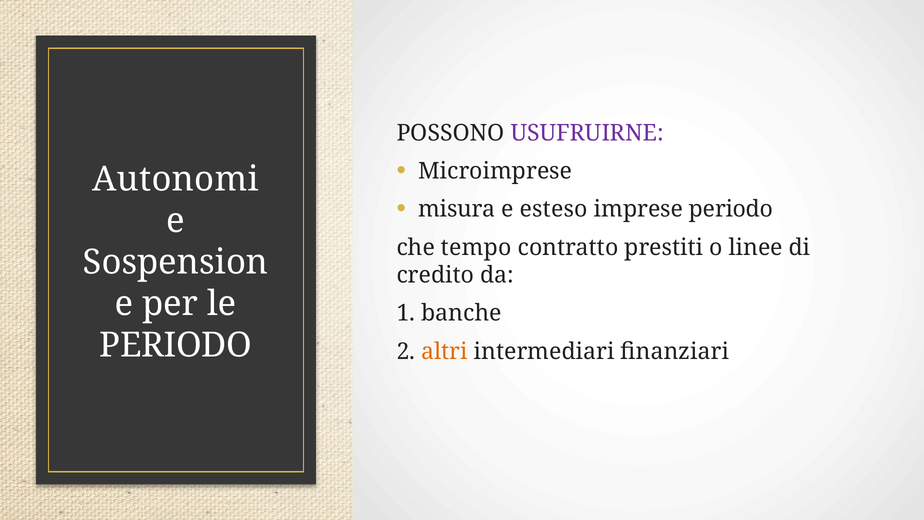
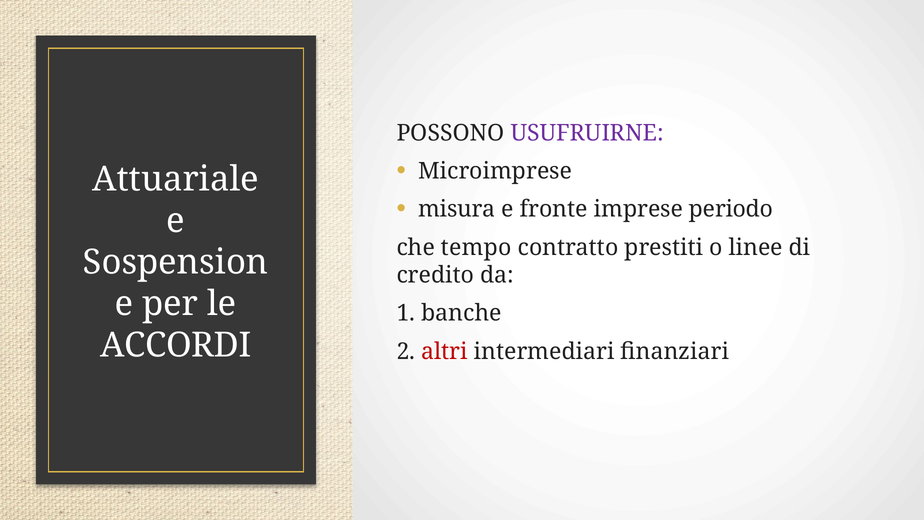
Autonomi: Autonomi -> Attuariale
esteso: esteso -> fronte
PERIODO at (176, 345): PERIODO -> ACCORDI
altri colour: orange -> red
